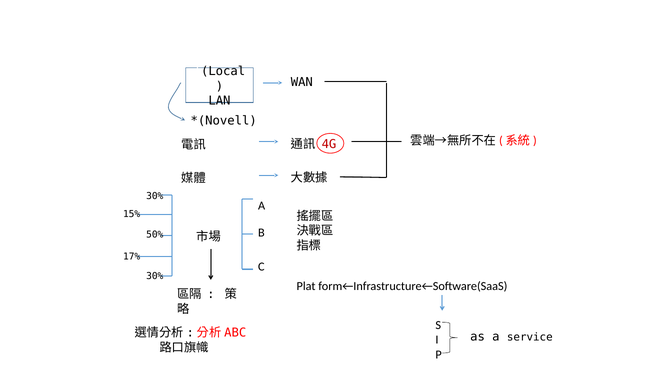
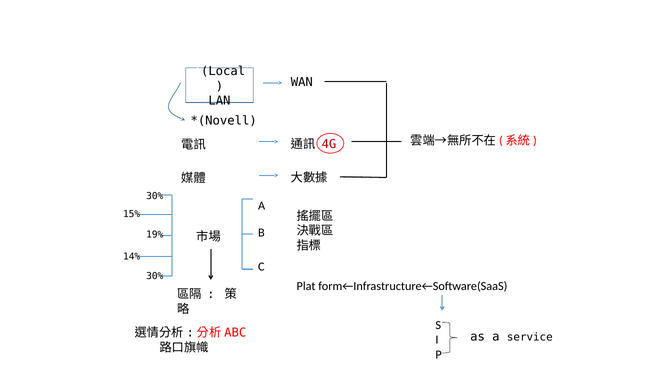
50%: 50% -> 19%
17%: 17% -> 14%
